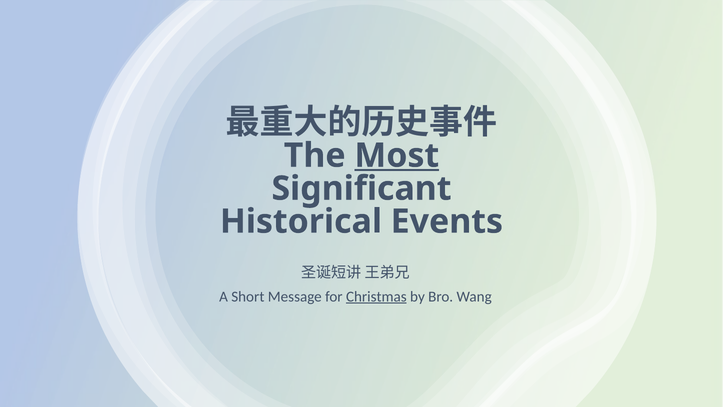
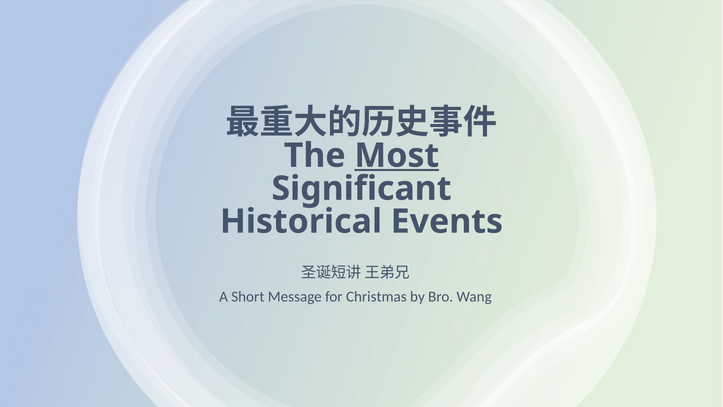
Christmas underline: present -> none
